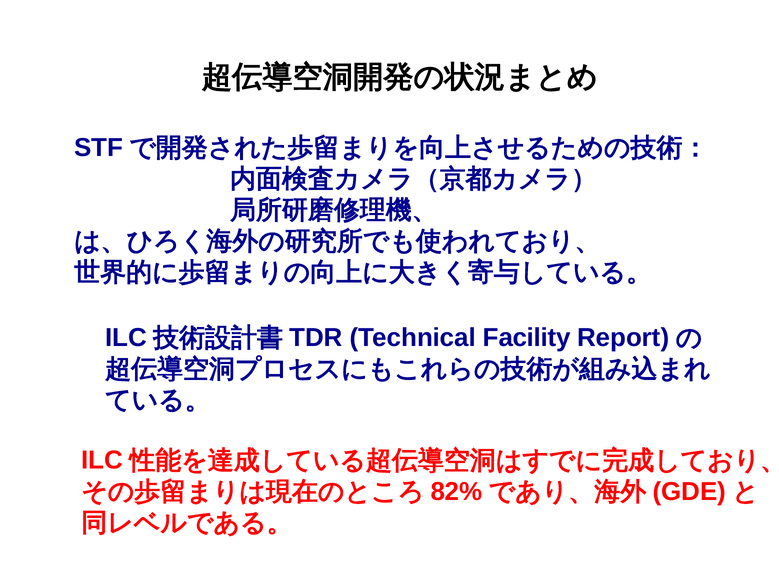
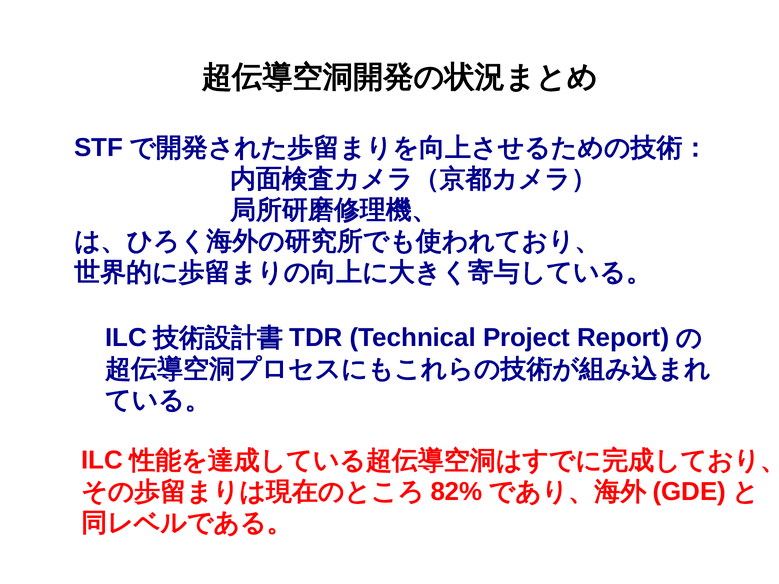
Facility: Facility -> Project
